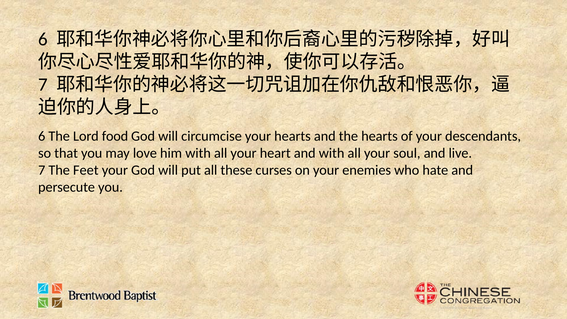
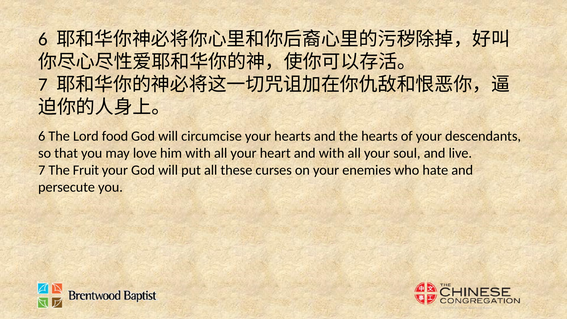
Feet: Feet -> Fruit
